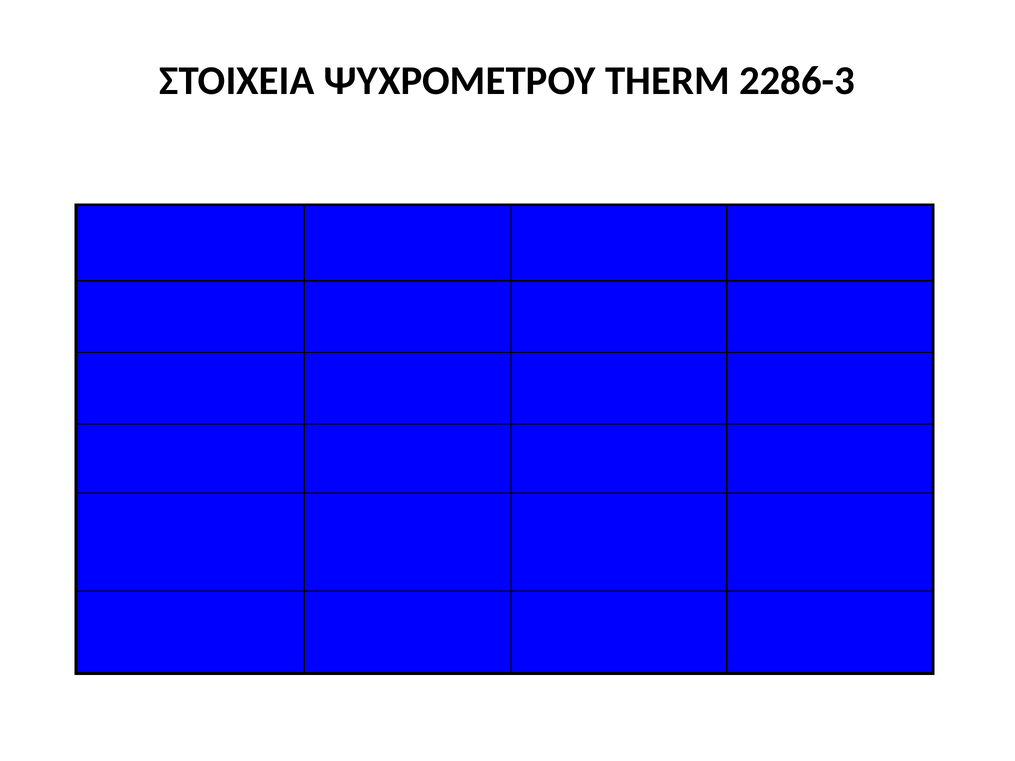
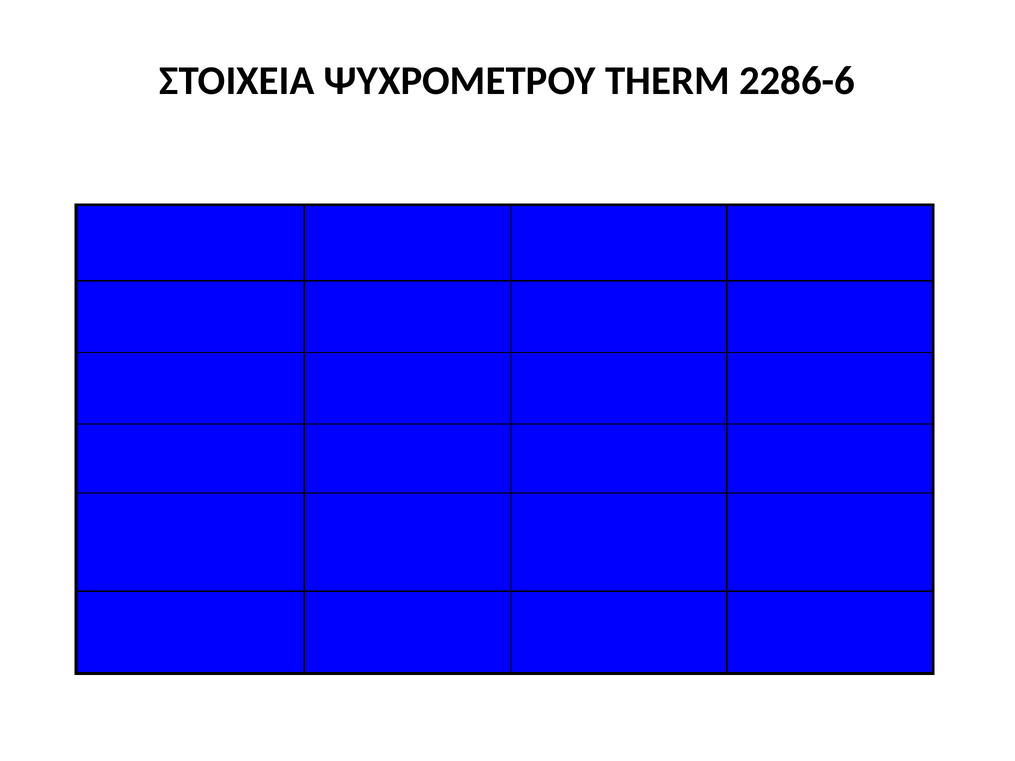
2286-3: 2286-3 -> 2286-6
